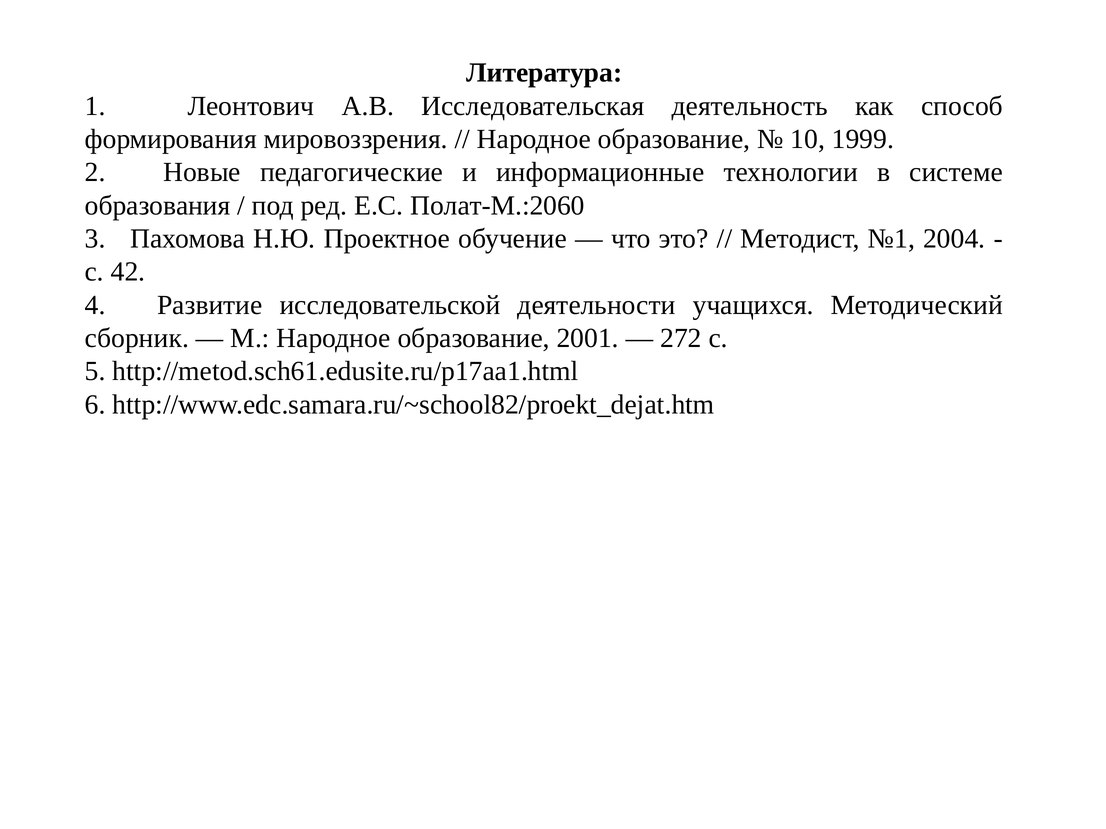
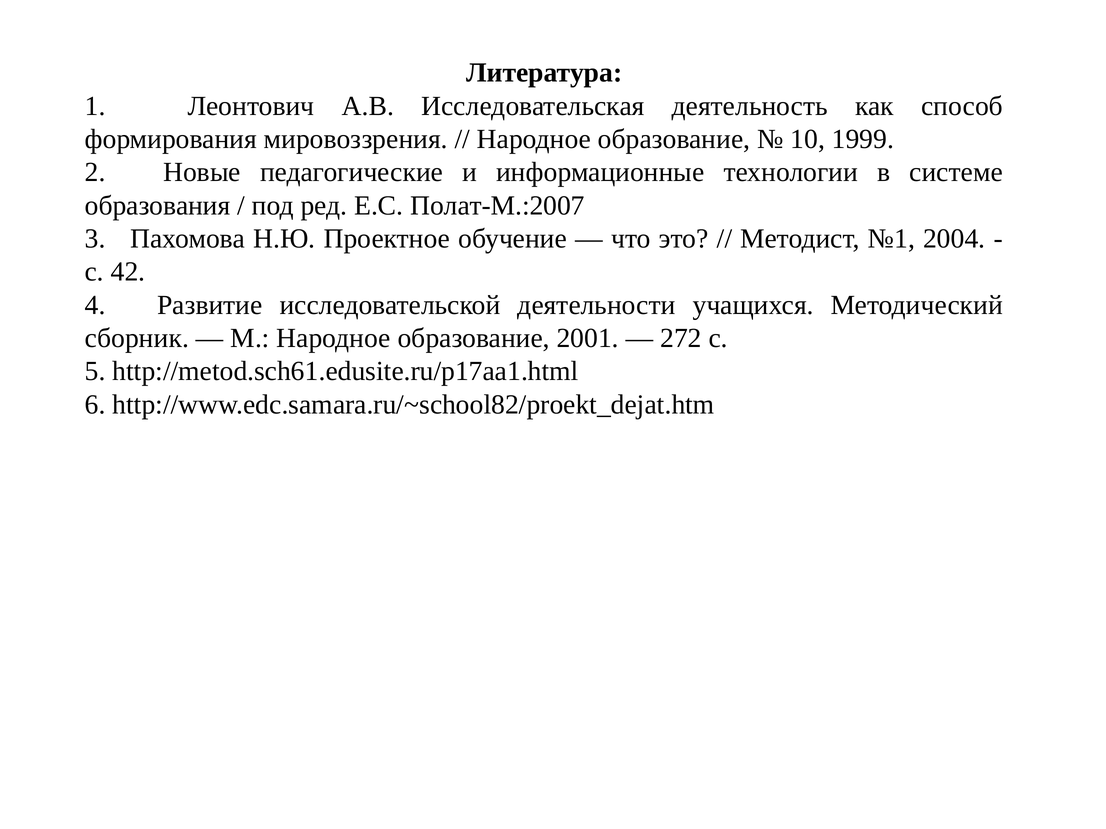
Полат-М.:2060: Полат-М.:2060 -> Полат-М.:2007
